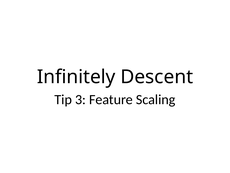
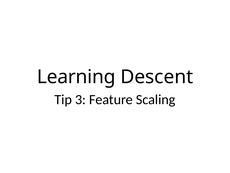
Infinitely: Infinitely -> Learning
